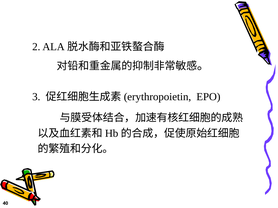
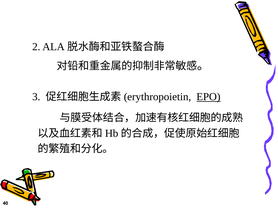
EPO underline: none -> present
